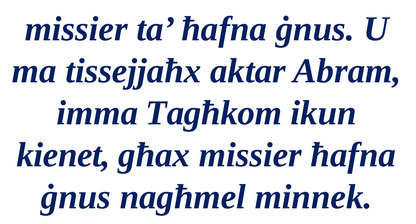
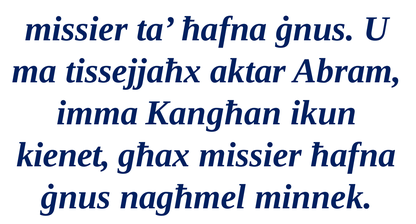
Tagħkom: Tagħkom -> Kangħan
